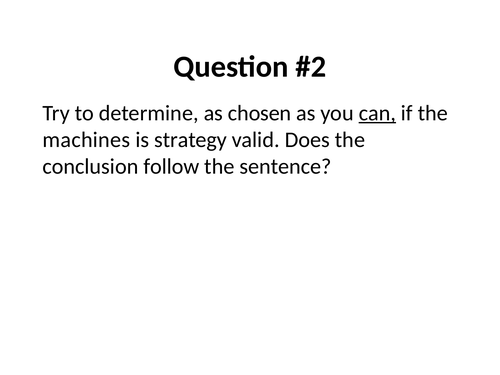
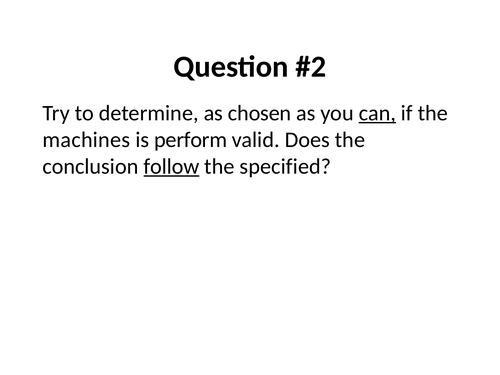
strategy: strategy -> perform
follow underline: none -> present
sentence: sentence -> specified
